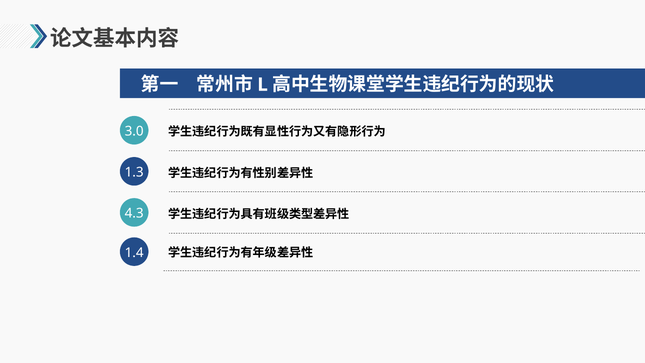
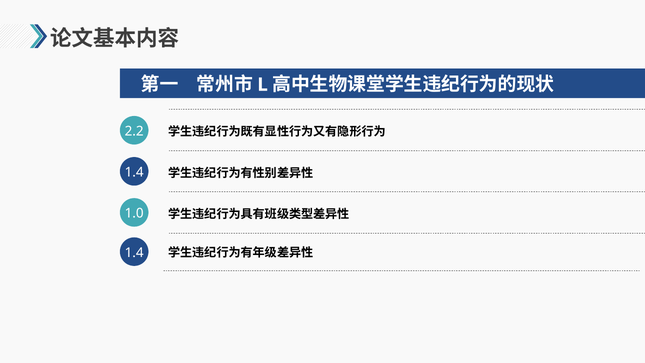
3.0: 3.0 -> 2.2
1.3 at (134, 172): 1.3 -> 1.4
4.3: 4.3 -> 1.0
